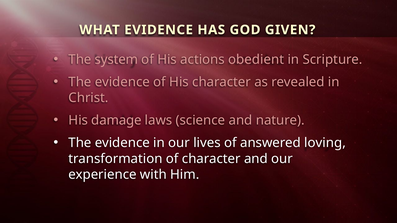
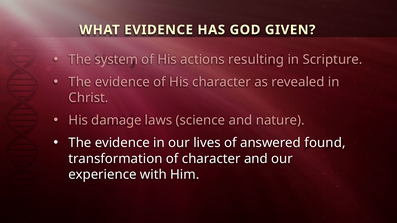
obedient: obedient -> resulting
loving: loving -> found
